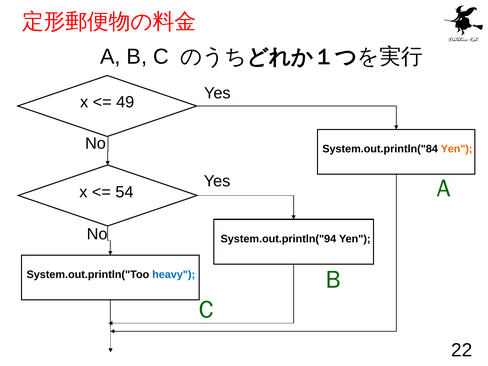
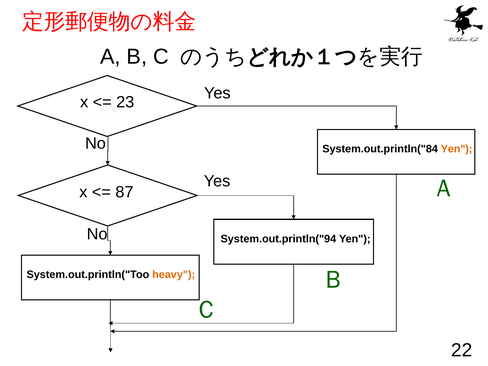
49: 49 -> 23
54: 54 -> 87
heavy colour: blue -> orange
